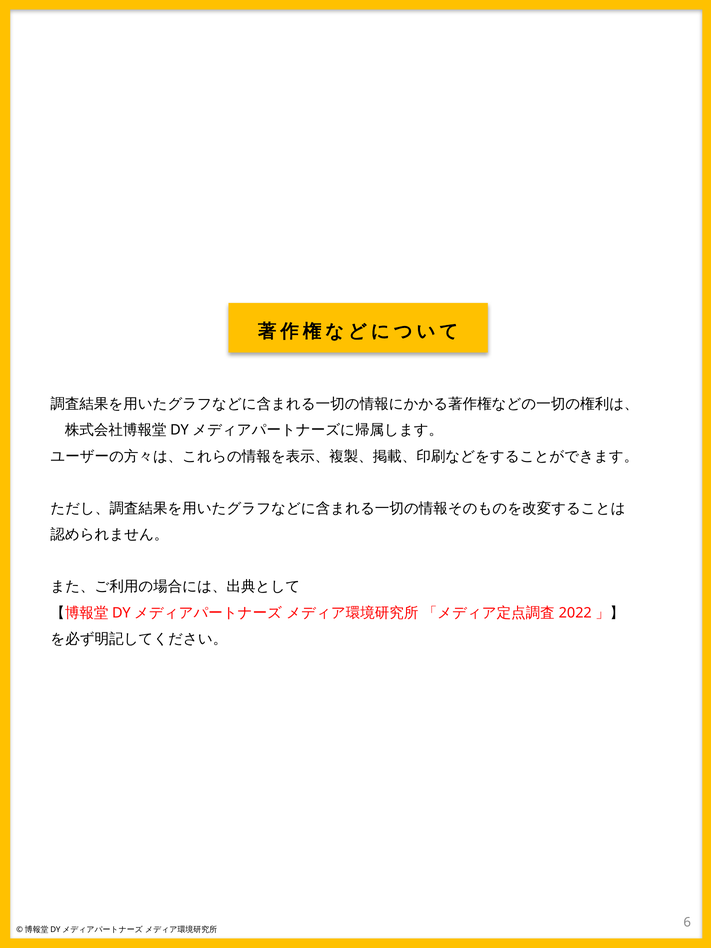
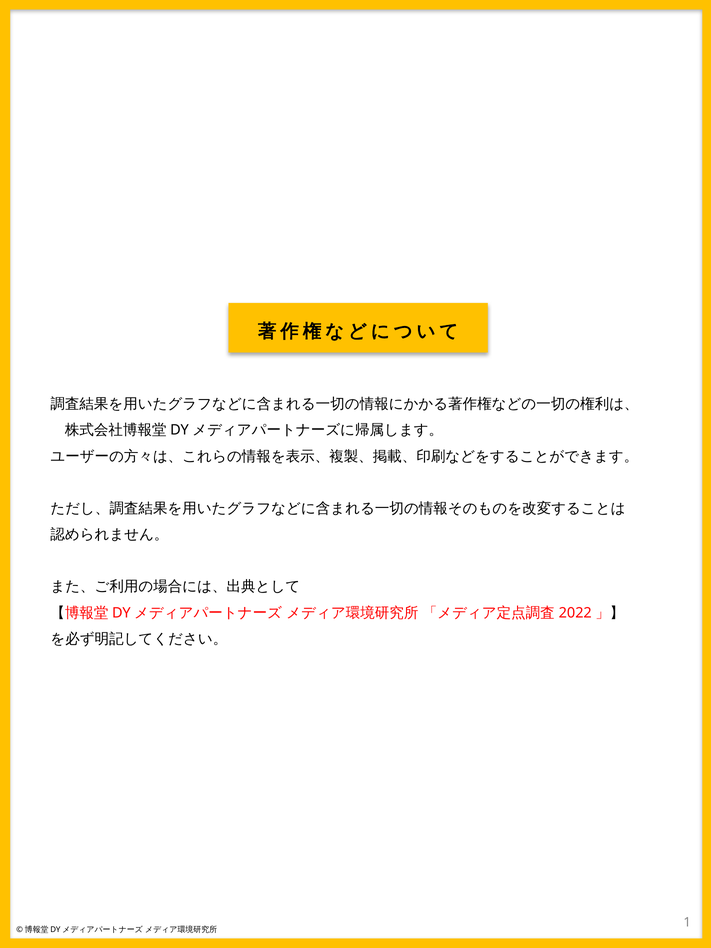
6: 6 -> 1
